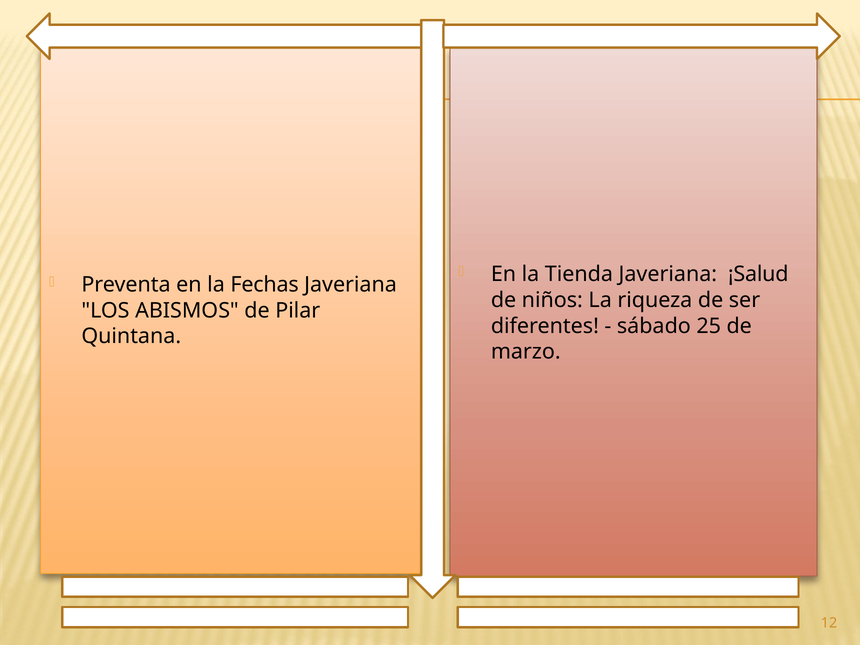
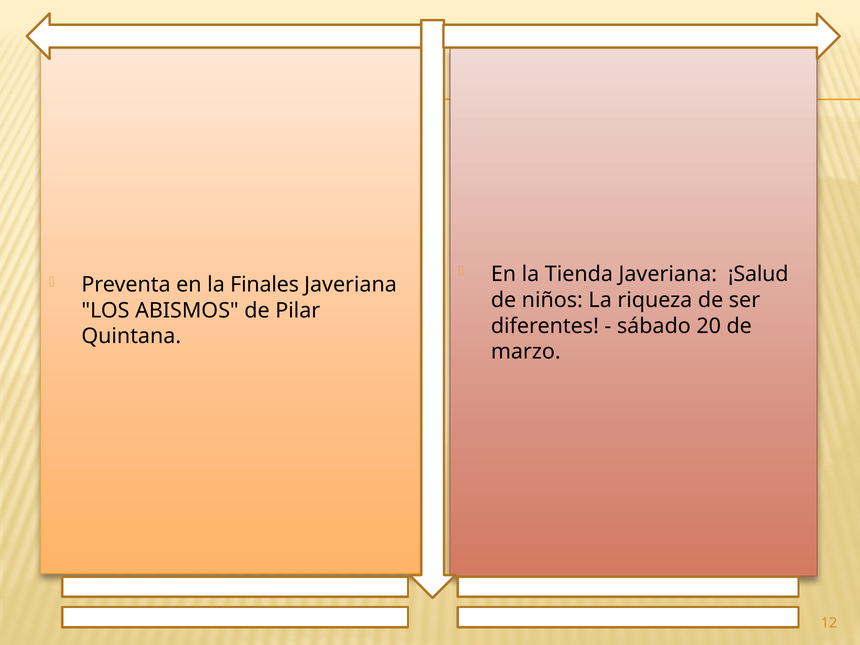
Fechas: Fechas -> Finales
25: 25 -> 20
